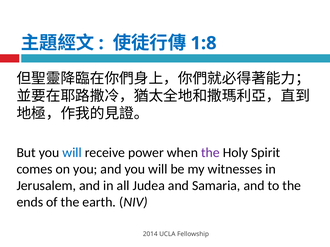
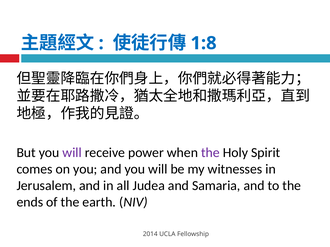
will at (72, 153) colour: blue -> purple
